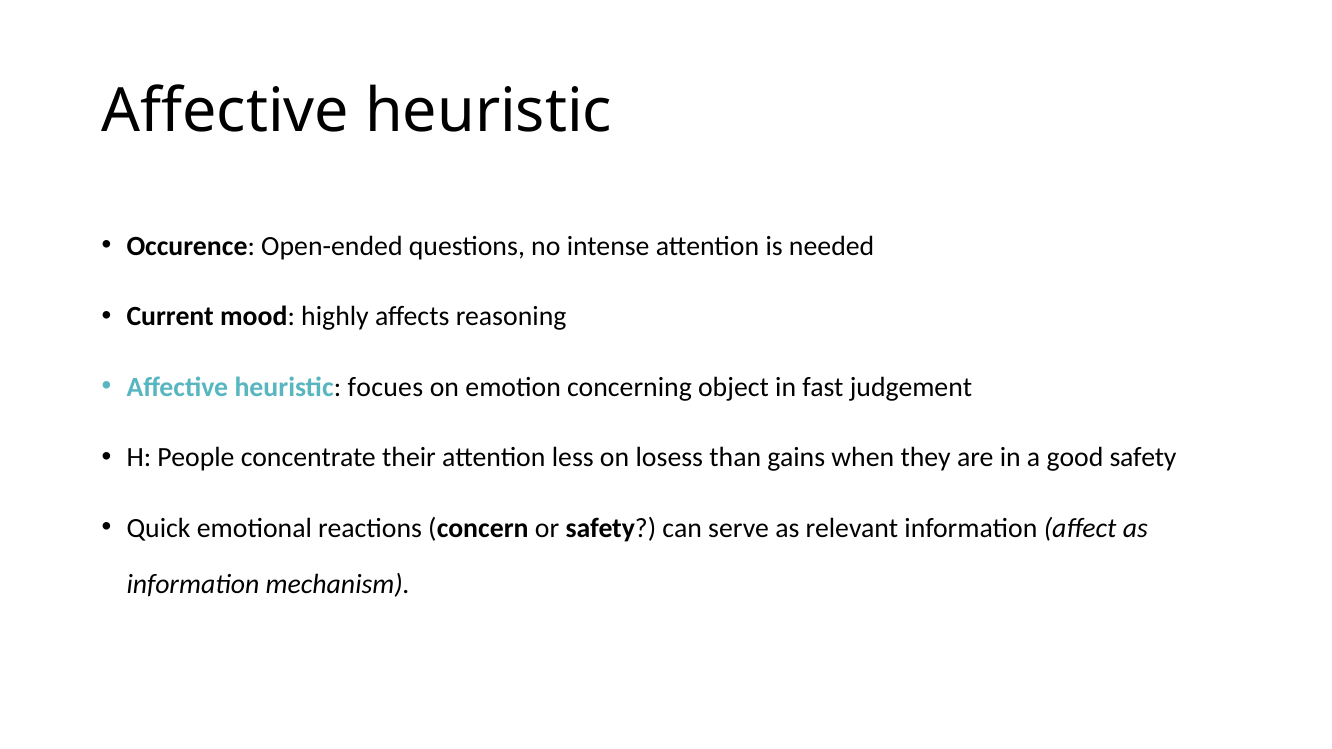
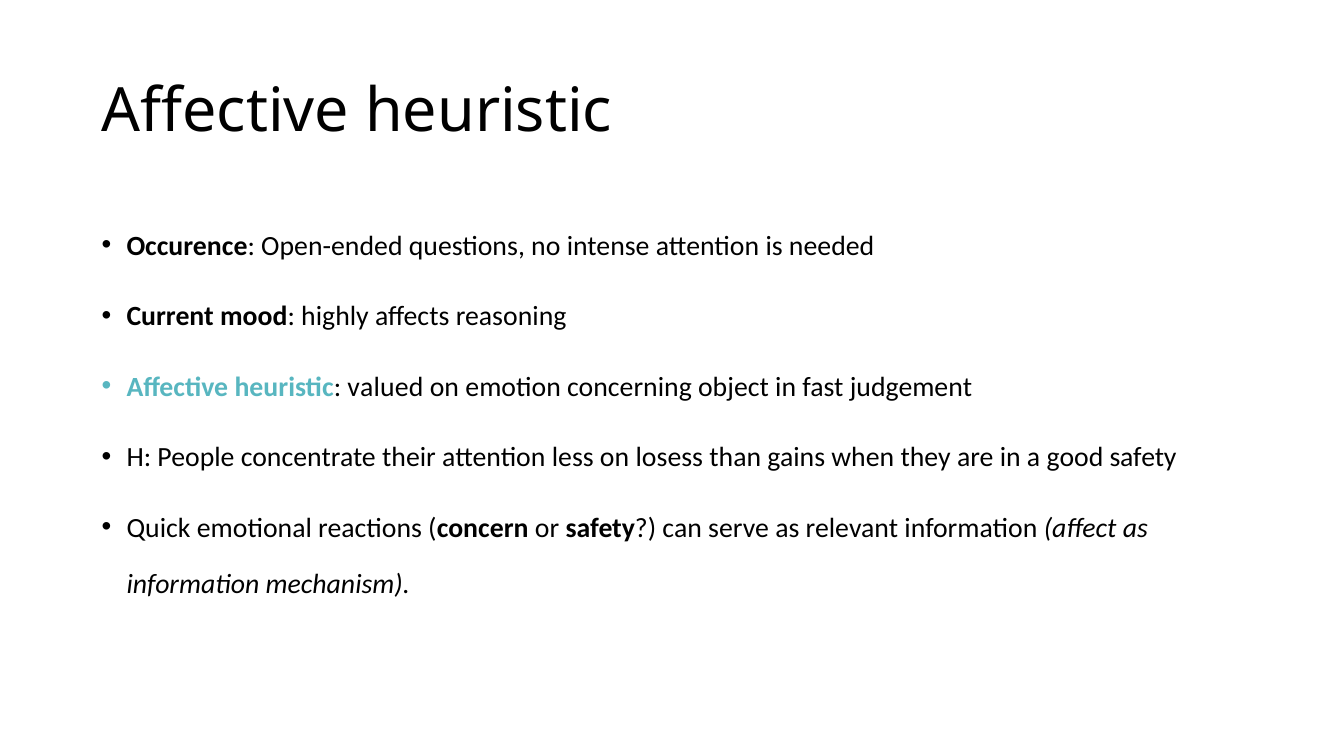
focues: focues -> valued
